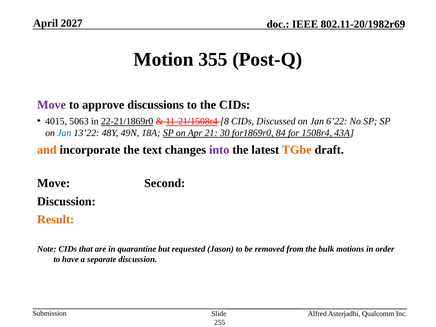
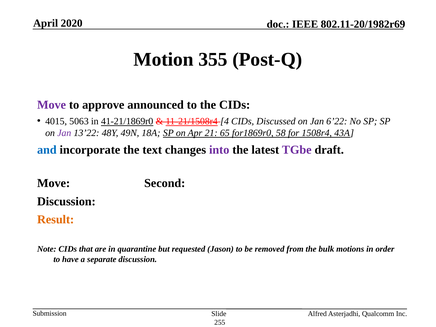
2027: 2027 -> 2020
discussions: discussions -> announced
22-21/1869r0: 22-21/1869r0 -> 41-21/1869r0
8: 8 -> 4
Jan at (64, 133) colour: blue -> purple
30: 30 -> 65
84: 84 -> 58
and colour: orange -> blue
TGbe colour: orange -> purple
